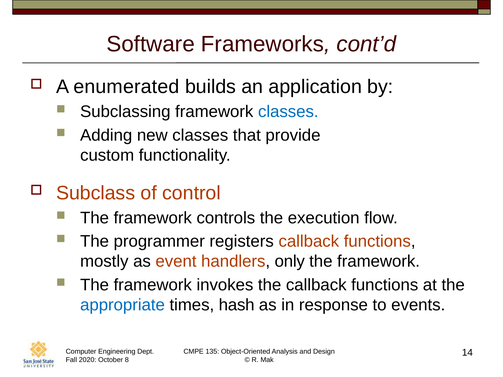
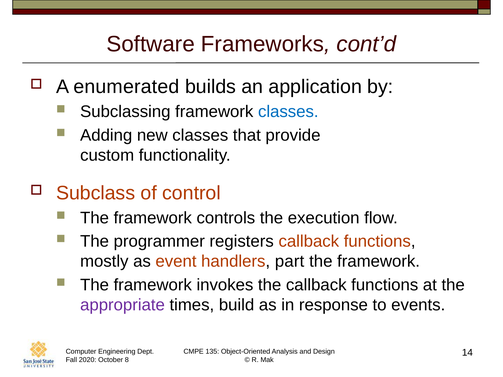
only: only -> part
appropriate colour: blue -> purple
hash: hash -> build
